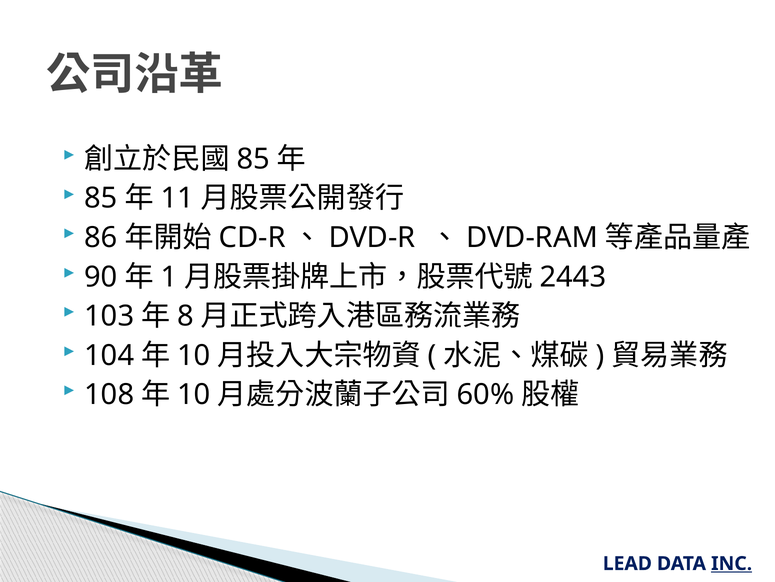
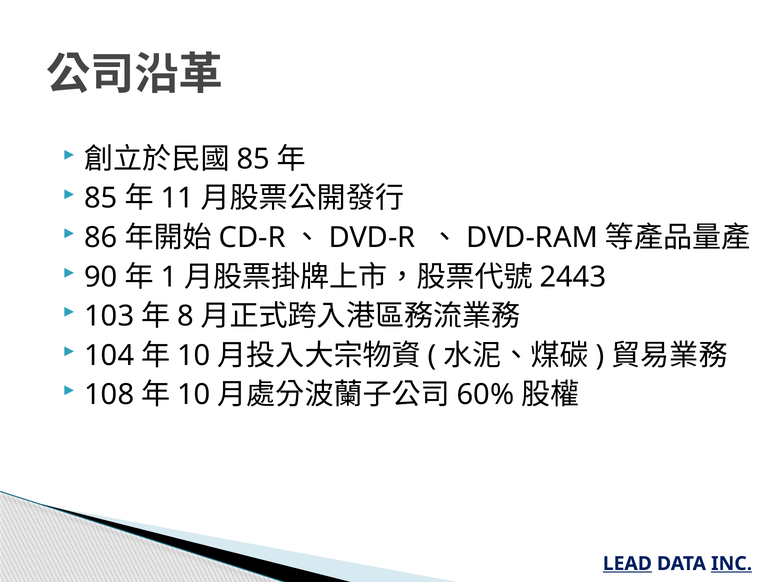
LEAD underline: none -> present
